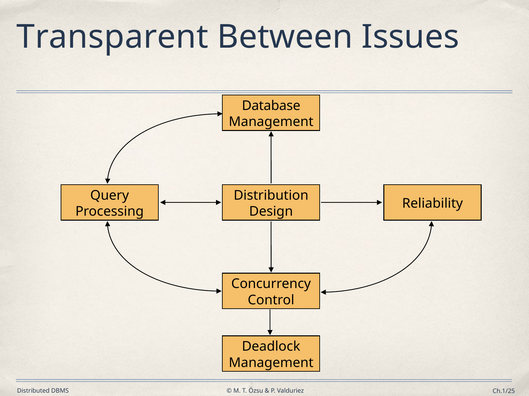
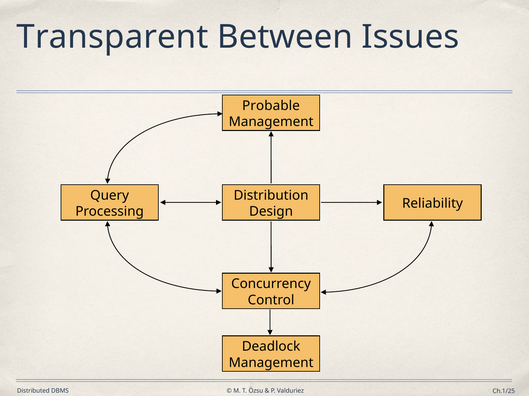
Database: Database -> Probable
